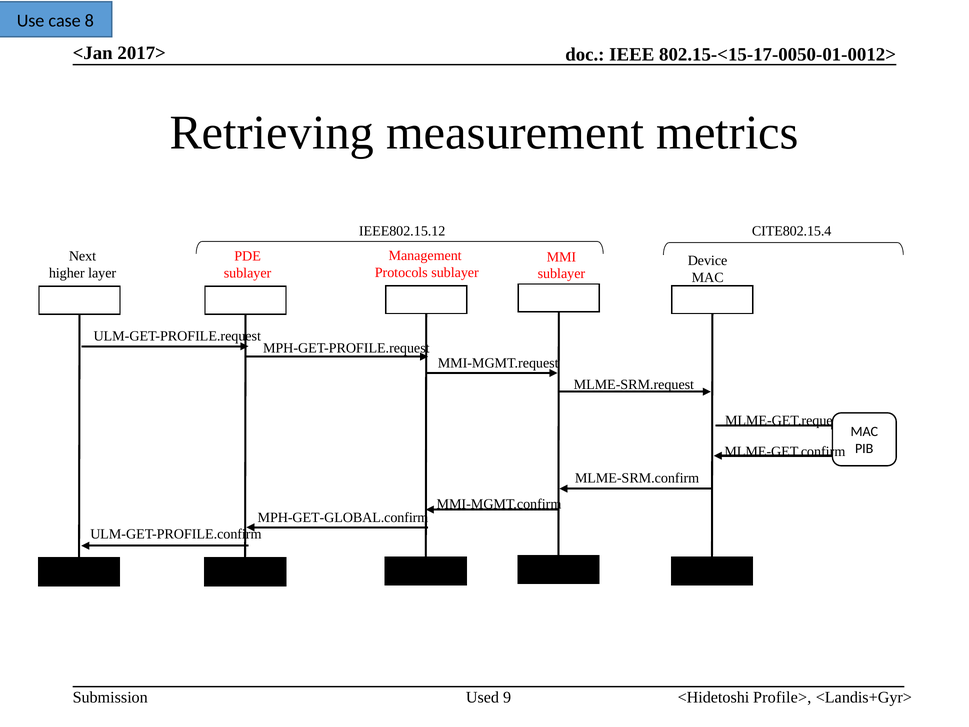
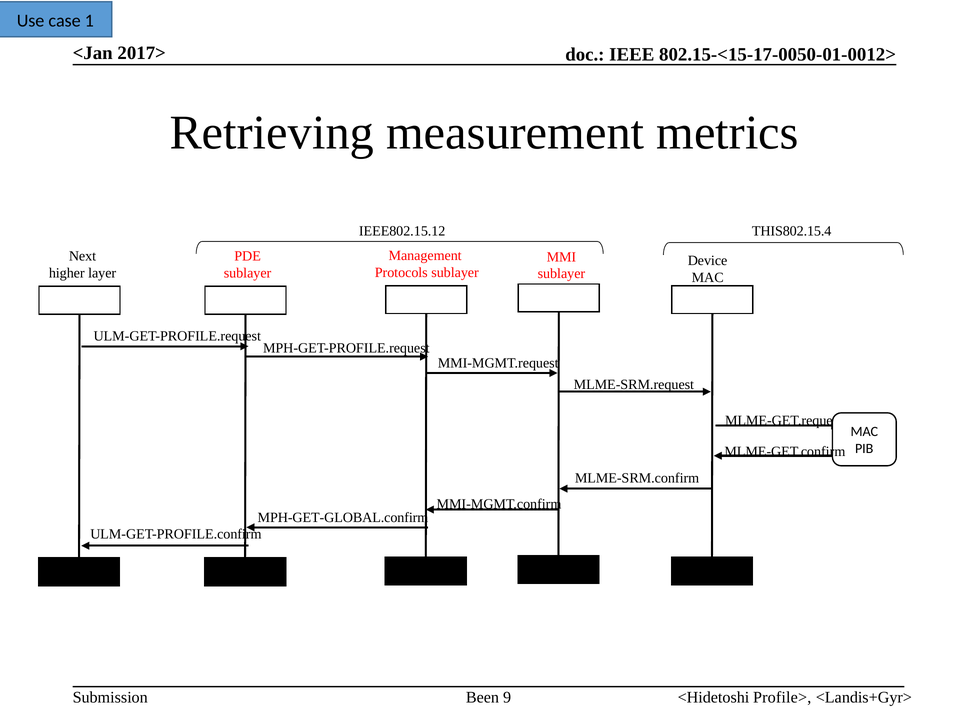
8: 8 -> 1
CITE802.15.4: CITE802.15.4 -> THIS802.15.4
Used: Used -> Been
